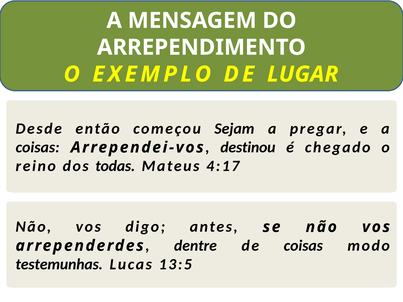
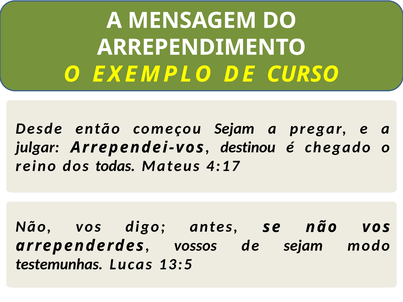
LUGAR: LUGAR -> CURSO
coisas at (38, 147): coisas -> julgar
dentre: dentre -> vossos
de coisas: coisas -> sejam
